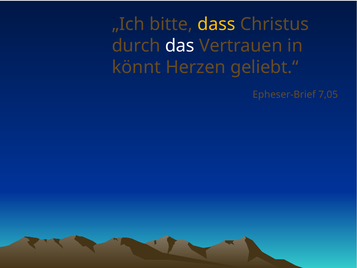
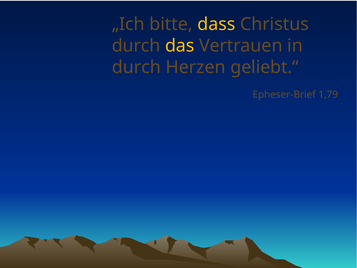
das colour: white -> yellow
könnt at (136, 67): könnt -> durch
7,05: 7,05 -> 1,79
